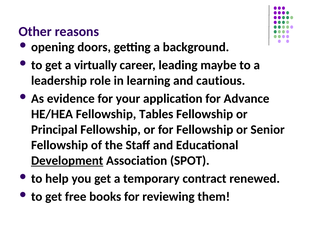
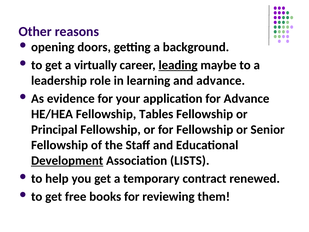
leading underline: none -> present
and cautious: cautious -> advance
SPOT: SPOT -> LISTS
